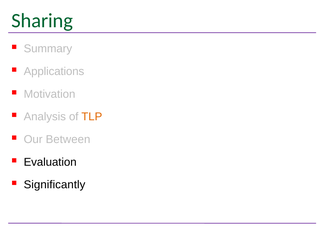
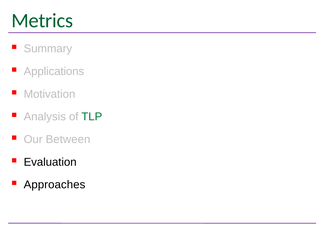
Sharing: Sharing -> Metrics
TLP colour: orange -> green
Significantly: Significantly -> Approaches
